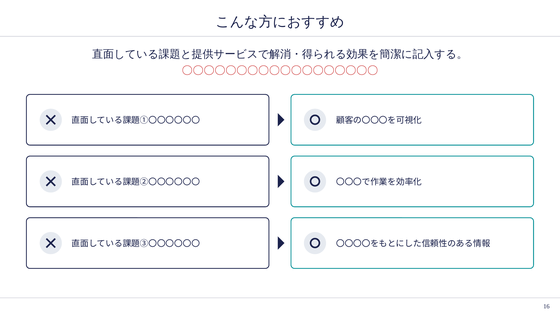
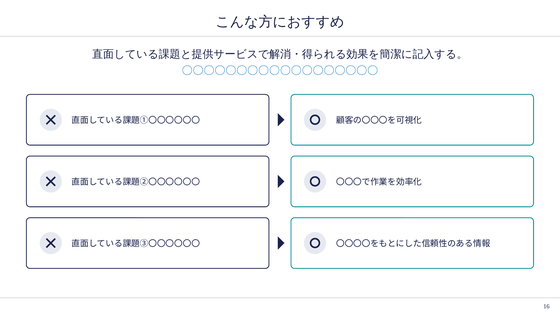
〇〇〇〇〇〇〇〇〇〇〇〇〇〇〇〇〇〇 colour: red -> blue
